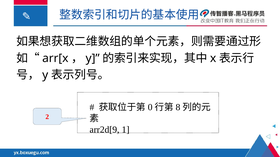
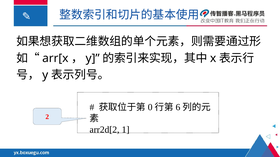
8: 8 -> 6
arr2d[9: arr2d[9 -> arr2d[2
